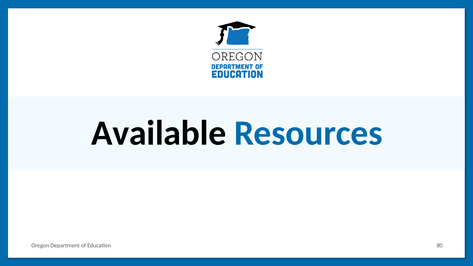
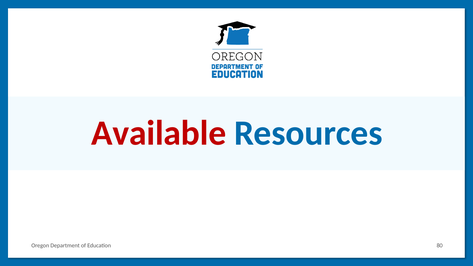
Available colour: black -> red
